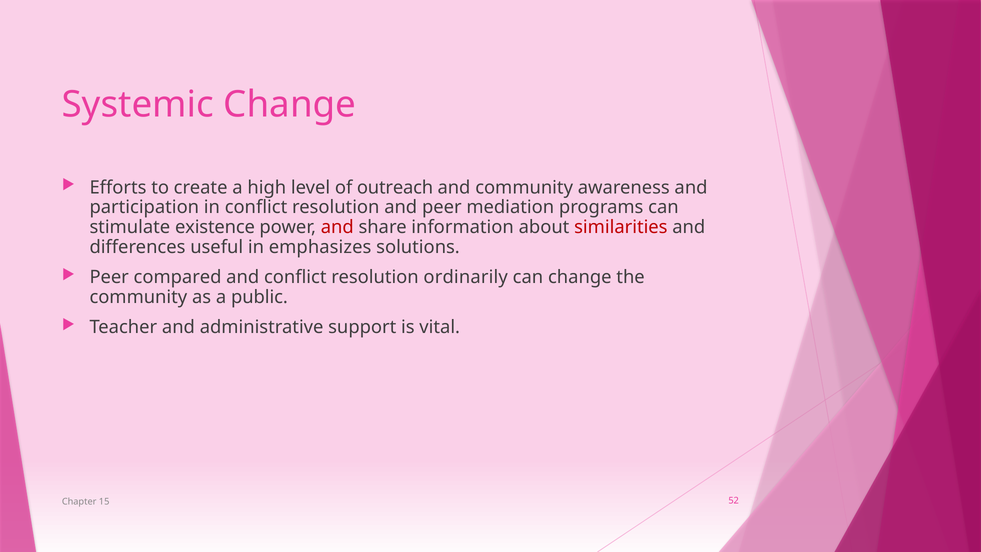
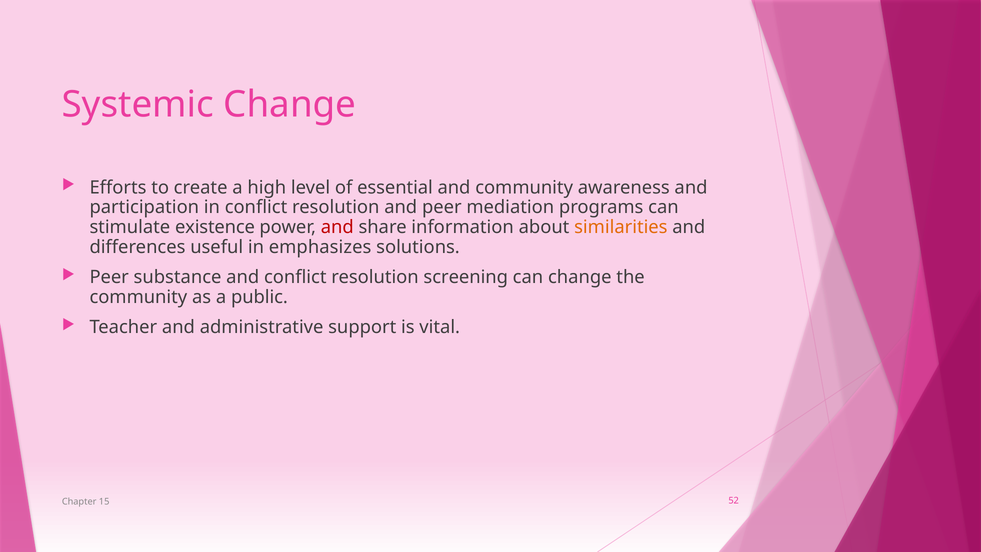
outreach: outreach -> essential
similarities colour: red -> orange
compared: compared -> substance
ordinarily: ordinarily -> screening
